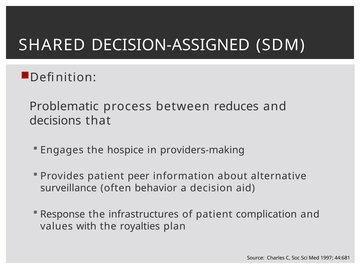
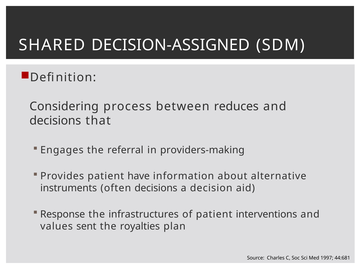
Problematic: Problematic -> Considering
hospice: hospice -> referral
peer: peer -> have
surveillance: surveillance -> instruments
often behavior: behavior -> decisions
complication: complication -> interventions
with: with -> sent
